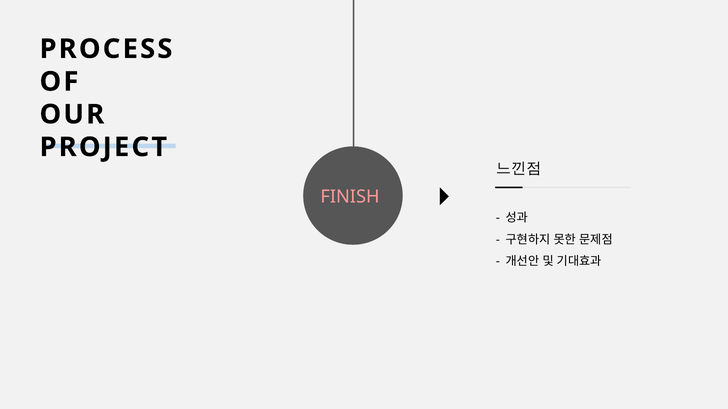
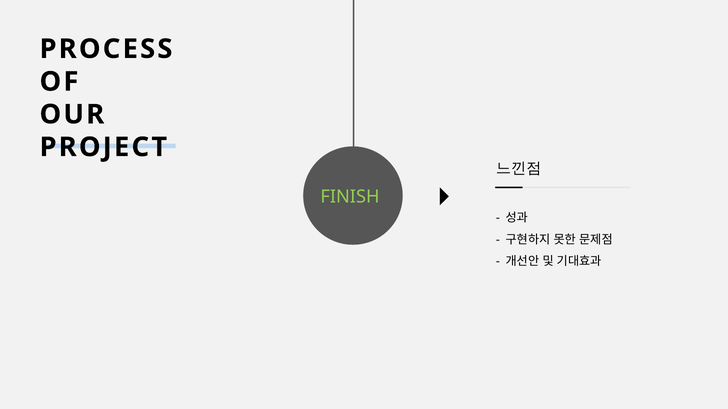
FINISH colour: pink -> light green
